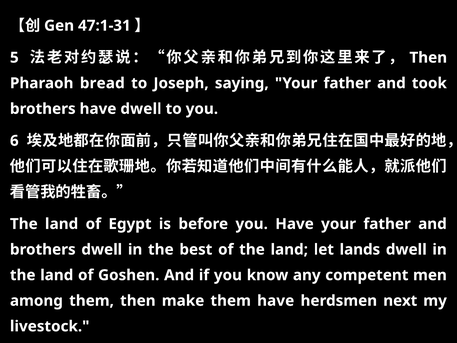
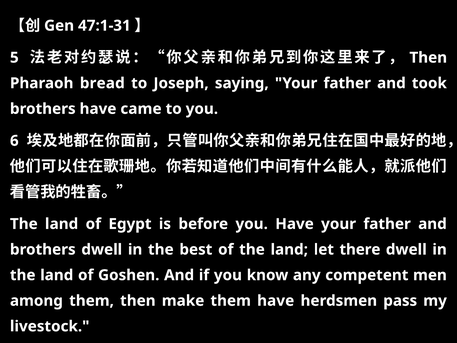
have dwell: dwell -> came
lands: lands -> there
next: next -> pass
